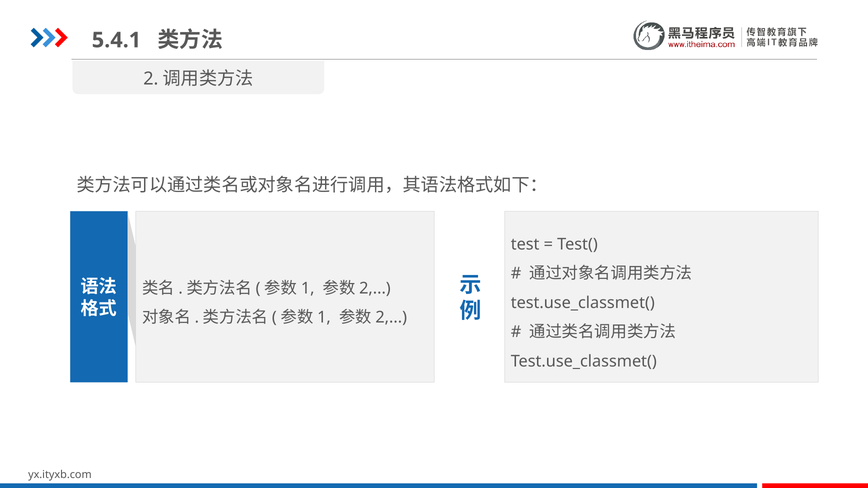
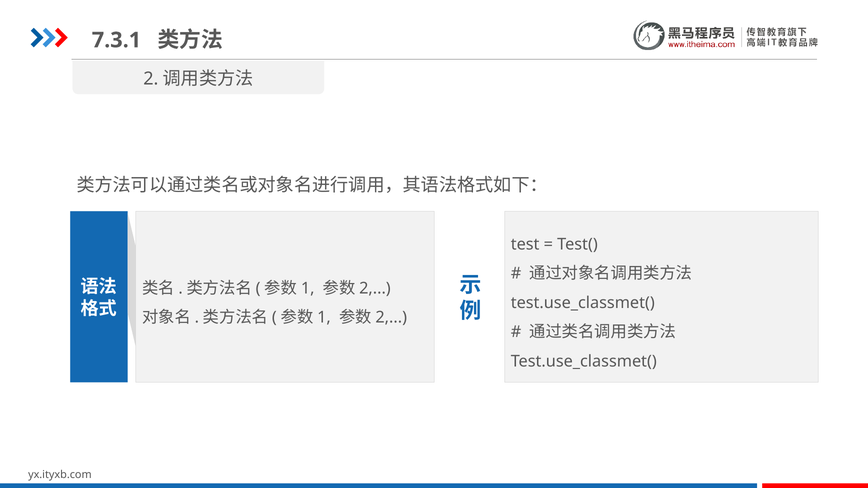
5.4.1: 5.4.1 -> 7.3.1
